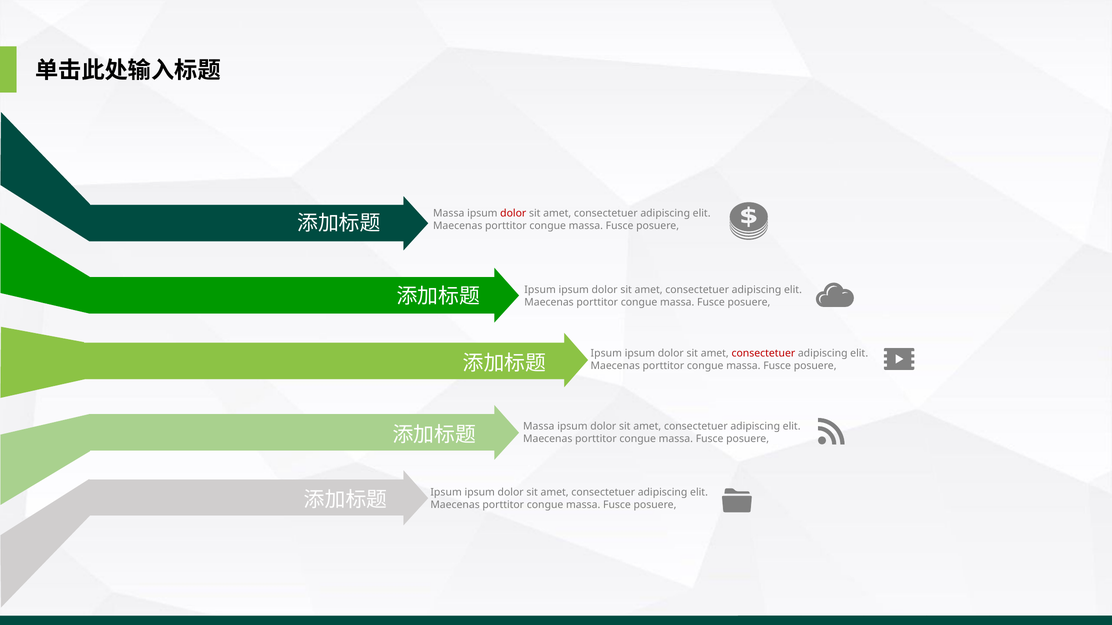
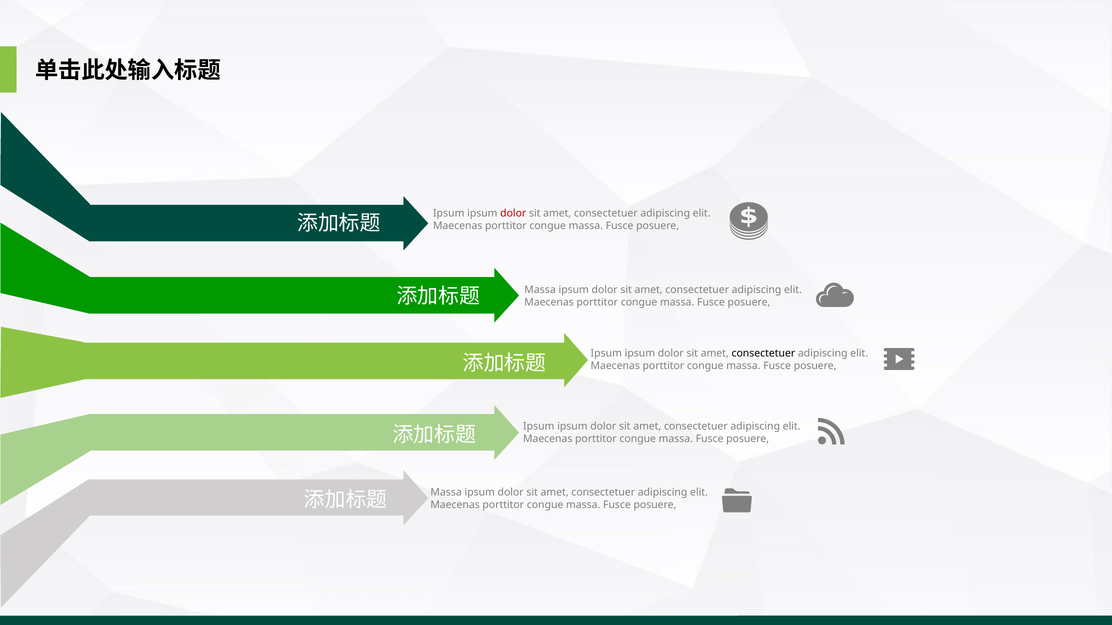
Massa at (449, 213): Massa -> Ipsum
Ipsum at (540, 290): Ipsum -> Massa
consectetuer at (763, 354) colour: red -> black
Massa at (539, 426): Massa -> Ipsum
Ipsum at (446, 493): Ipsum -> Massa
